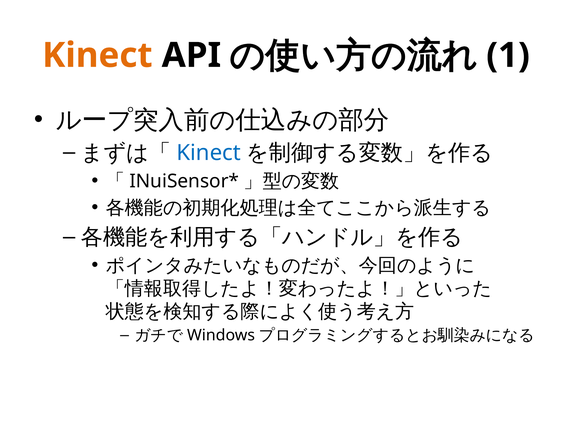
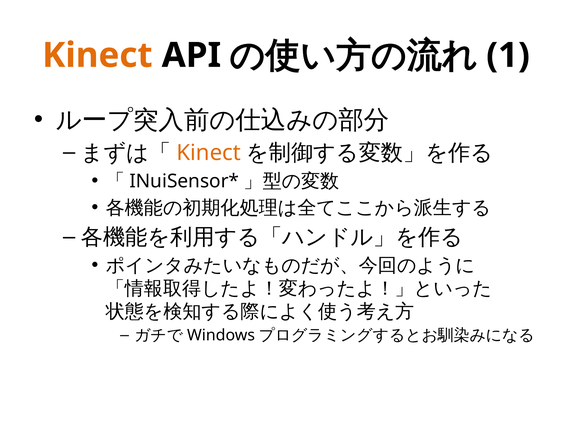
Kinect at (209, 153) colour: blue -> orange
